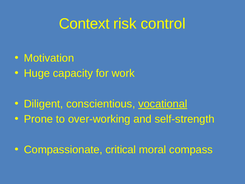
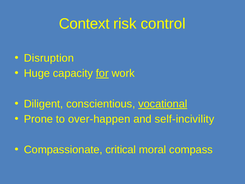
Motivation: Motivation -> Disruption
for underline: none -> present
over-working: over-working -> over-happen
self-strength: self-strength -> self-incivility
